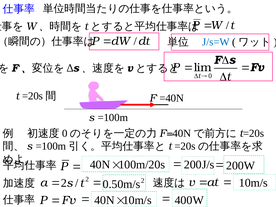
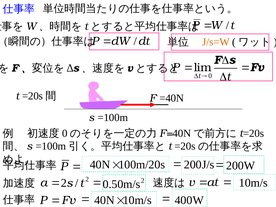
J/s=W colour: blue -> orange
